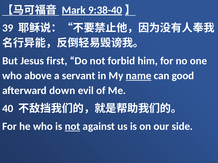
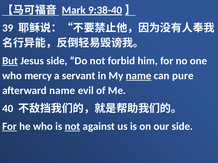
But underline: none -> present
Jesus first: first -> side
above: above -> mercy
good: good -> pure
afterward down: down -> name
For at (9, 127) underline: none -> present
